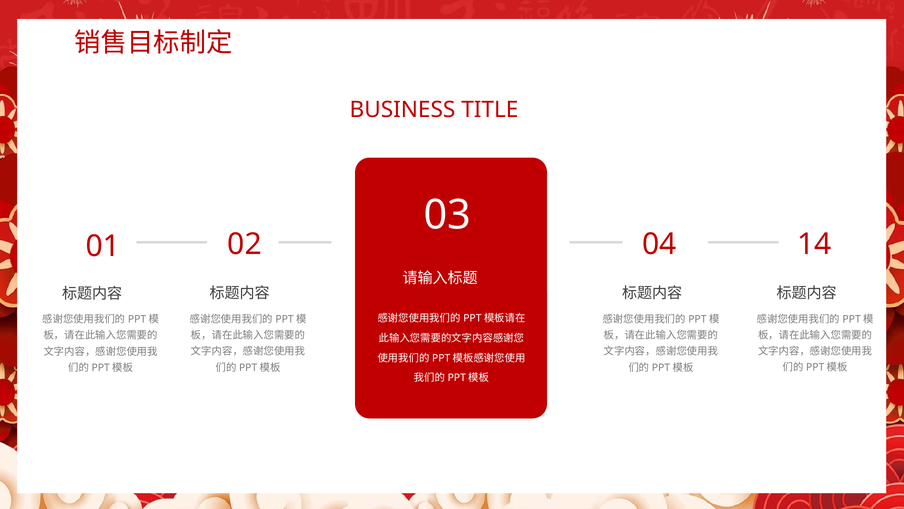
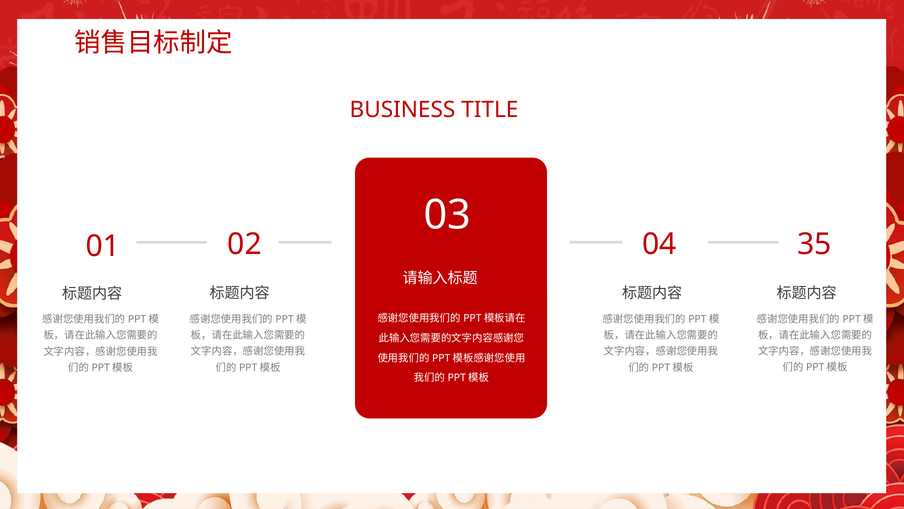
14: 14 -> 35
